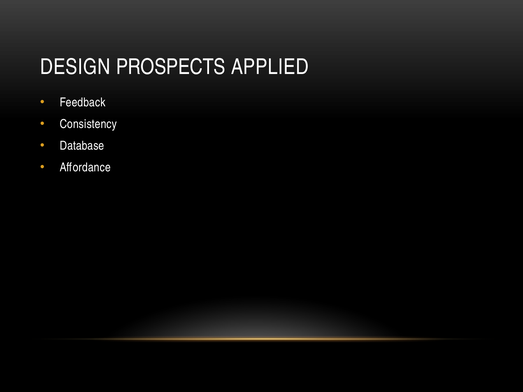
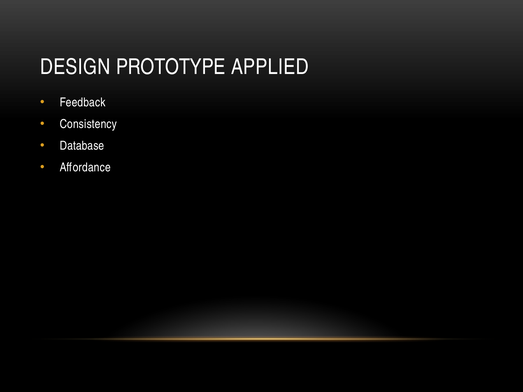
PROSPECTS: PROSPECTS -> PROTOTYPE
